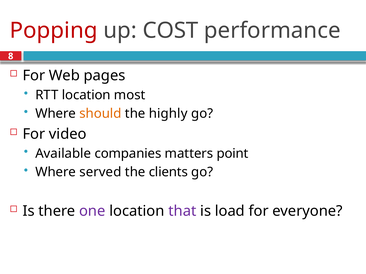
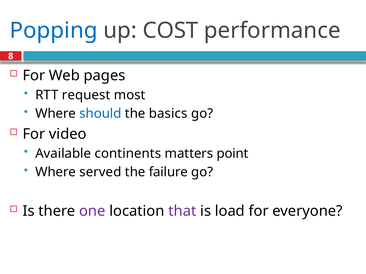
Popping colour: red -> blue
RTT location: location -> request
should colour: orange -> blue
highly: highly -> basics
companies: companies -> continents
clients: clients -> failure
